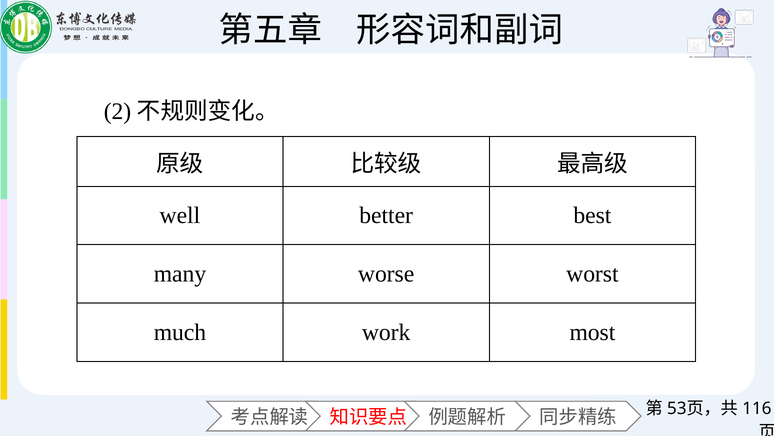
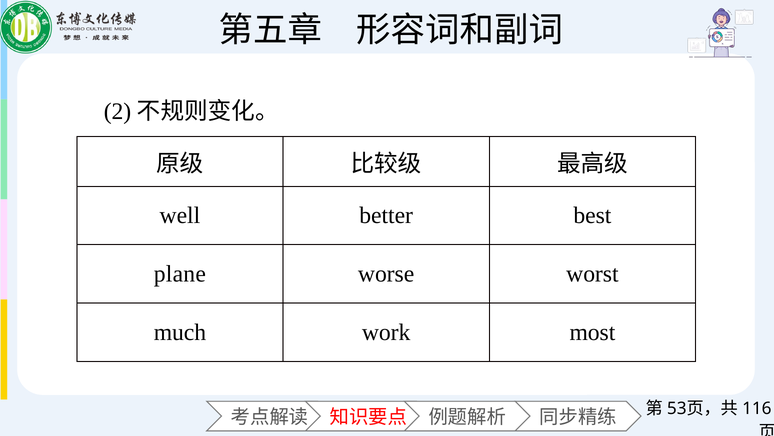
many: many -> plane
